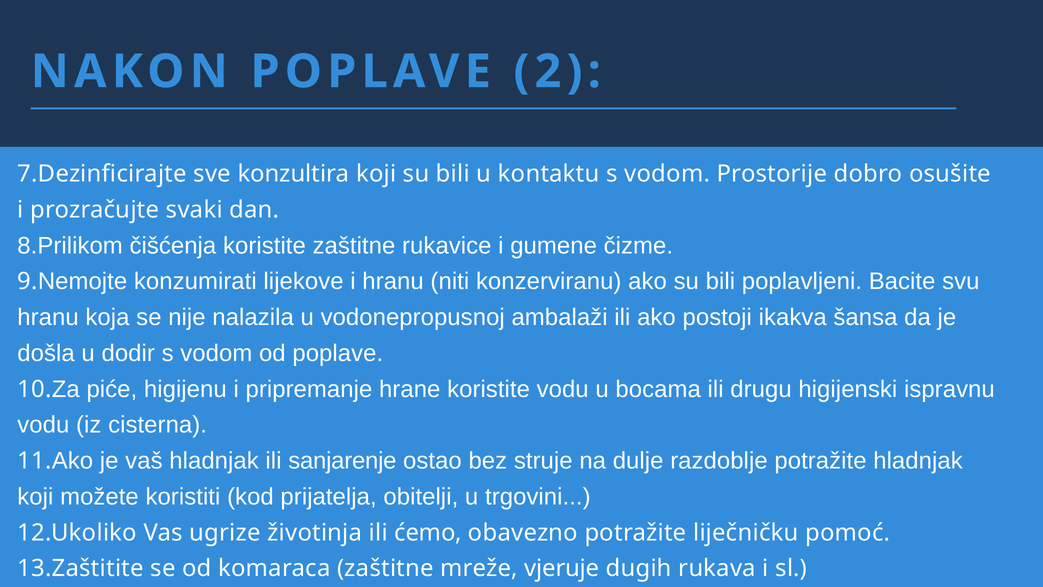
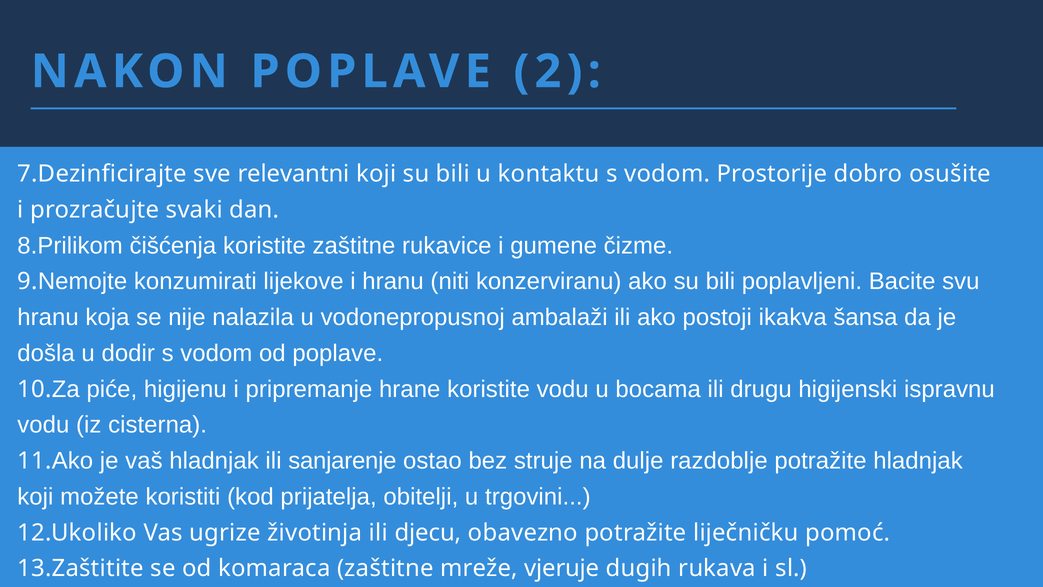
konzultira: konzultira -> relevantni
ćemo: ćemo -> djecu
